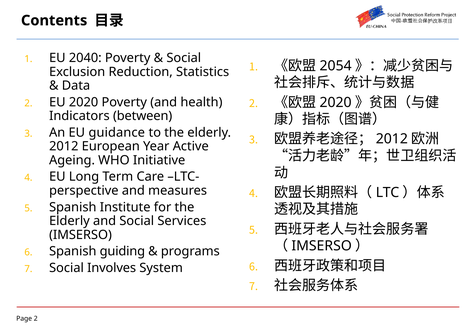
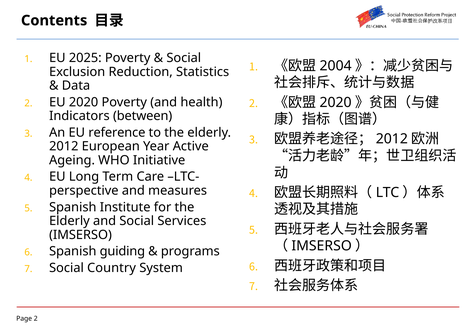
2040: 2040 -> 2025
2054: 2054 -> 2004
guidance: guidance -> reference
Involves: Involves -> Country
